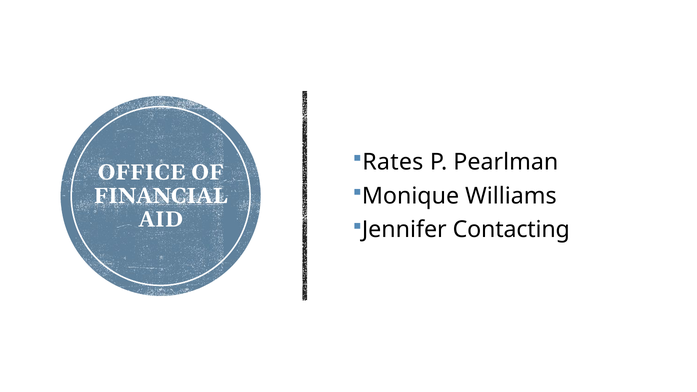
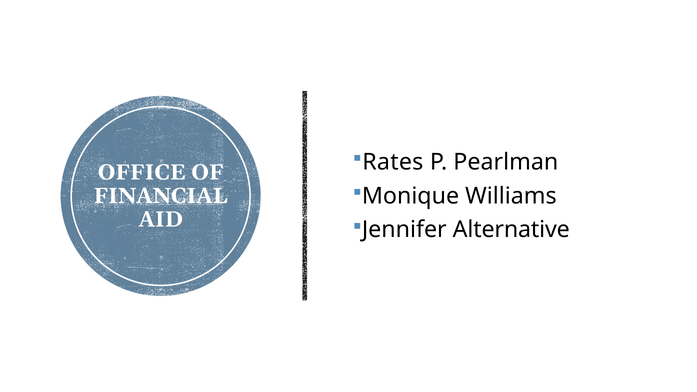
Contacting: Contacting -> Alternative
